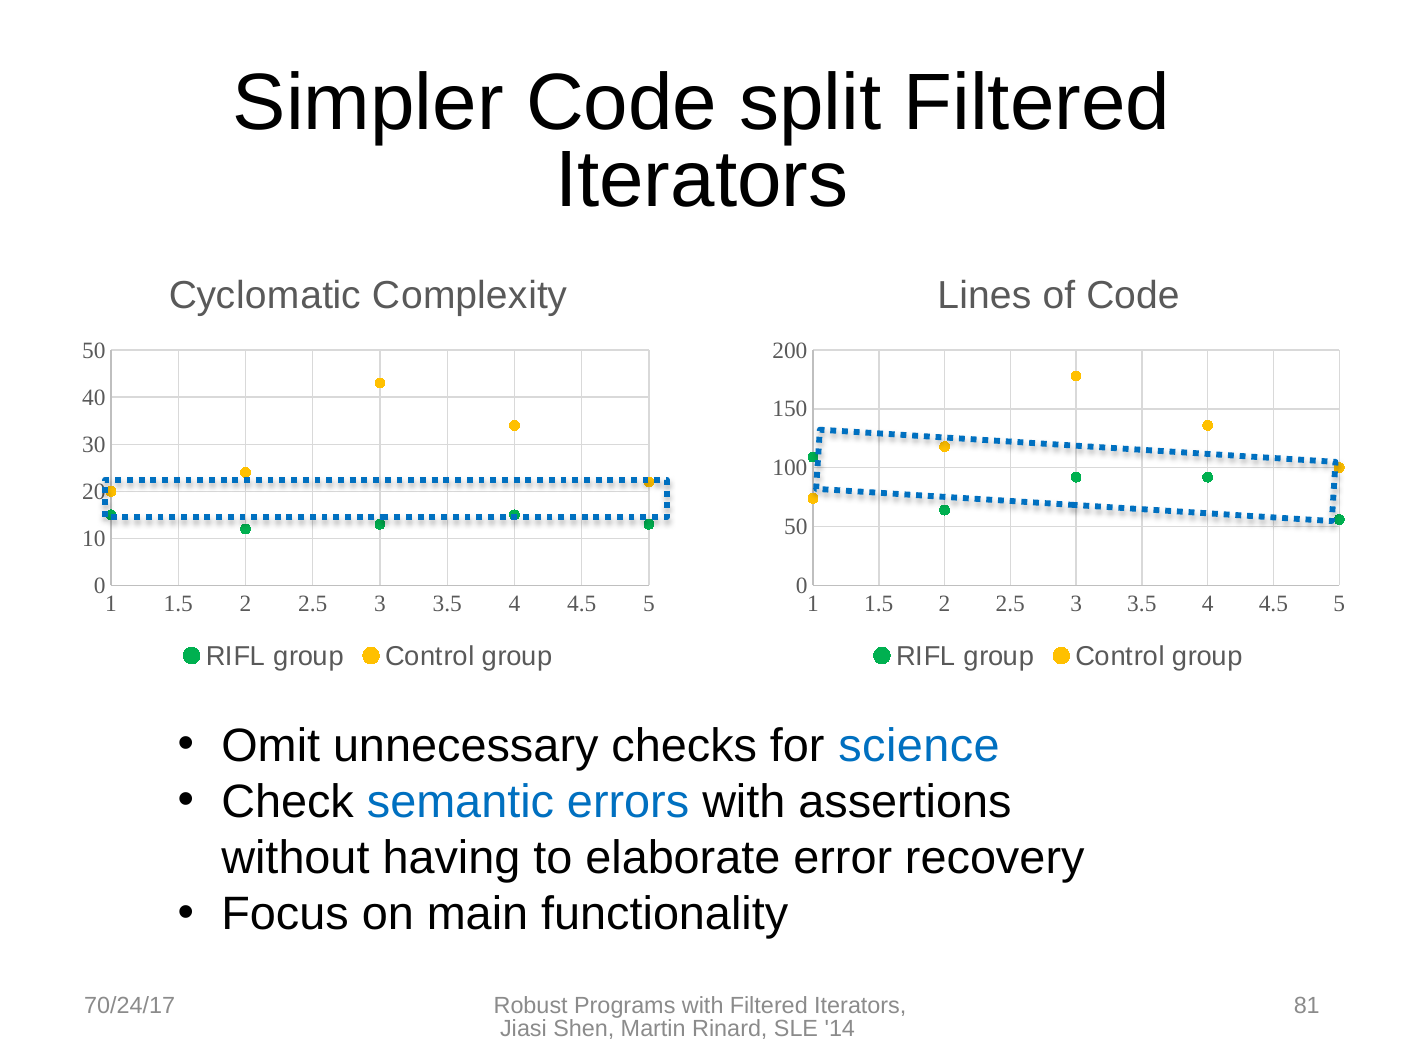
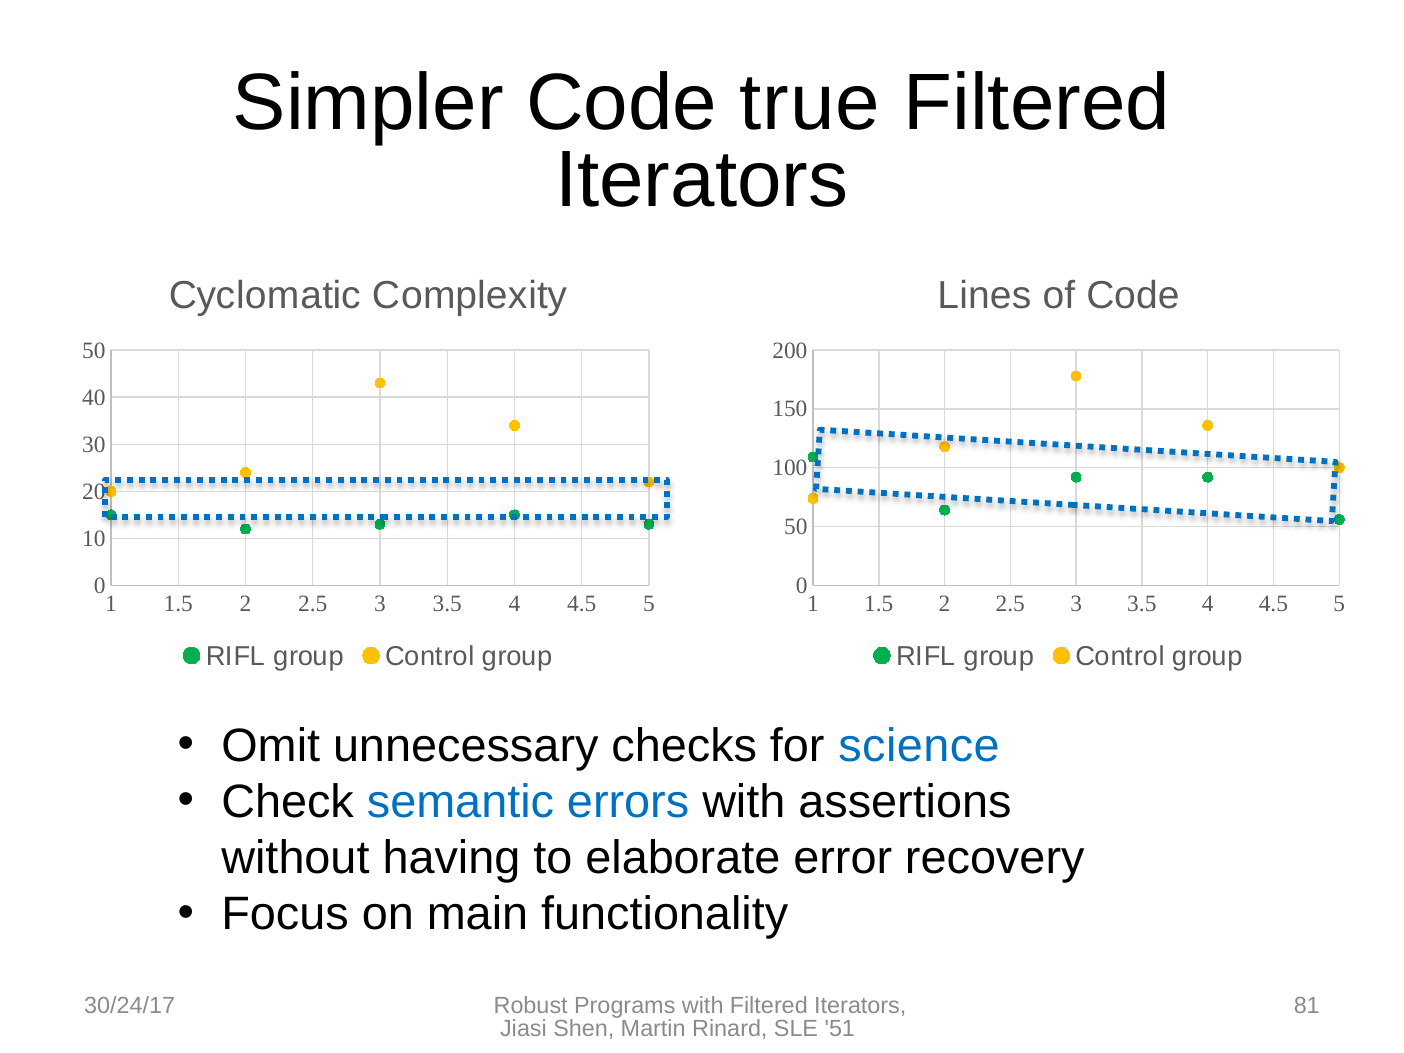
split: split -> true
70/24/17: 70/24/17 -> 30/24/17
14: 14 -> 51
